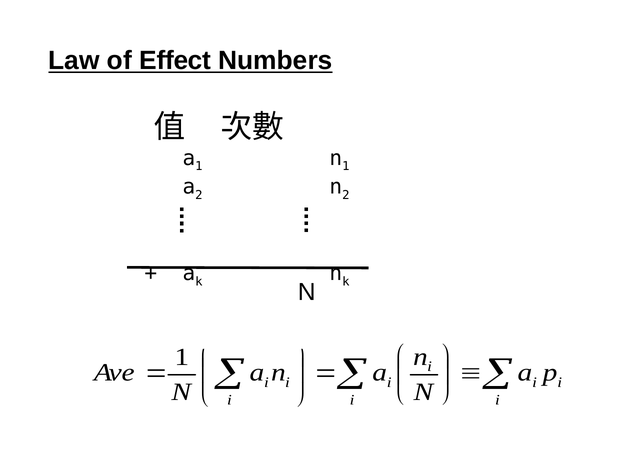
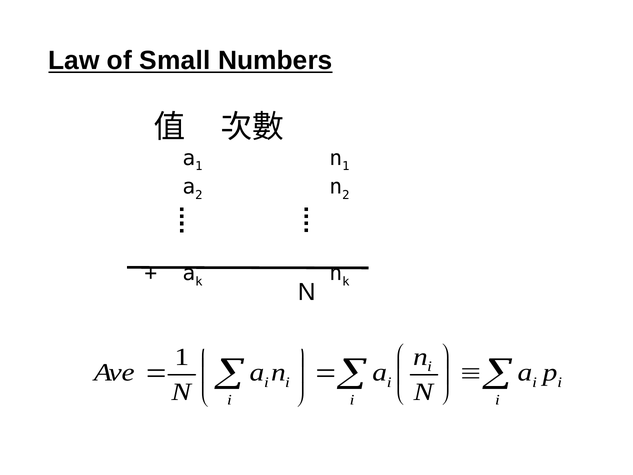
Effect: Effect -> Small
